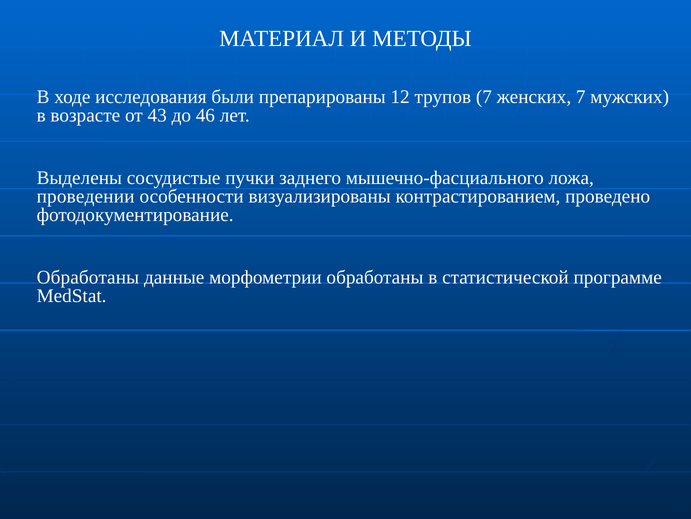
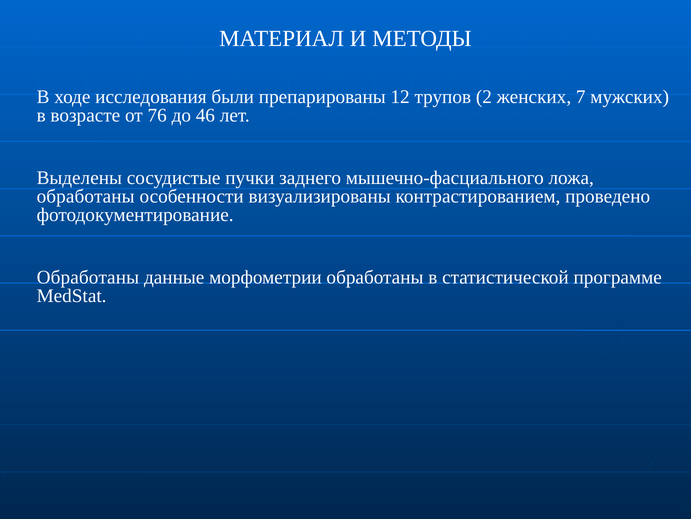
трупов 7: 7 -> 2
43: 43 -> 76
проведении at (86, 196): проведении -> обработаны
